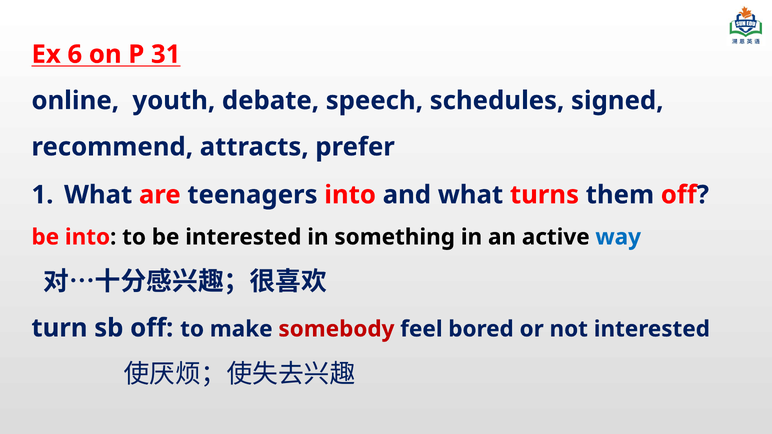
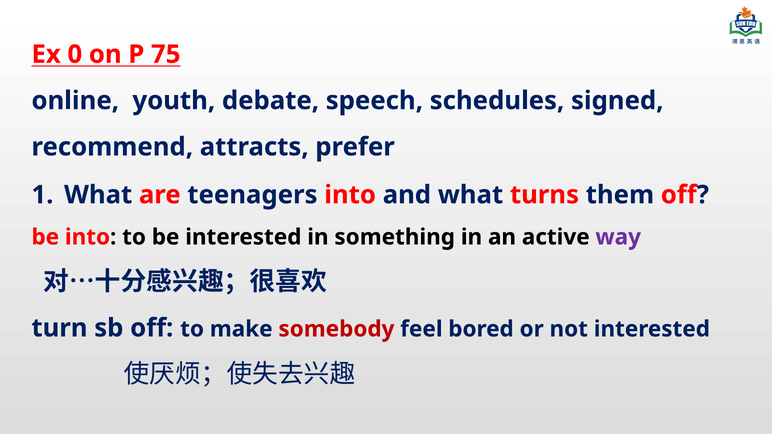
6: 6 -> 0
31: 31 -> 75
way colour: blue -> purple
